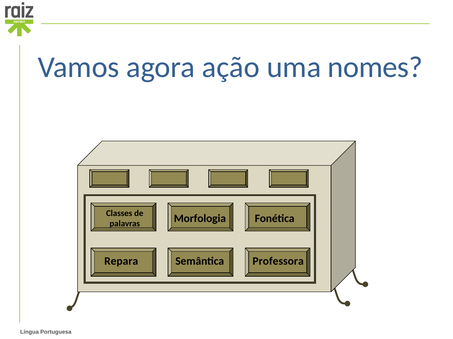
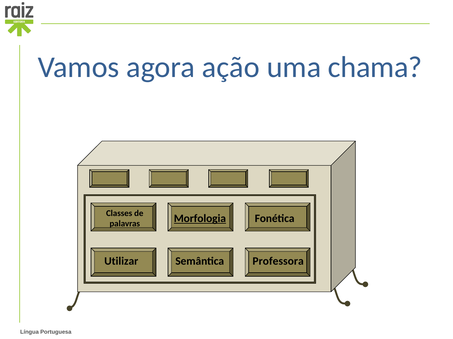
nomes: nomes -> chama
Morfologia underline: none -> present
Repara: Repara -> Utilizar
